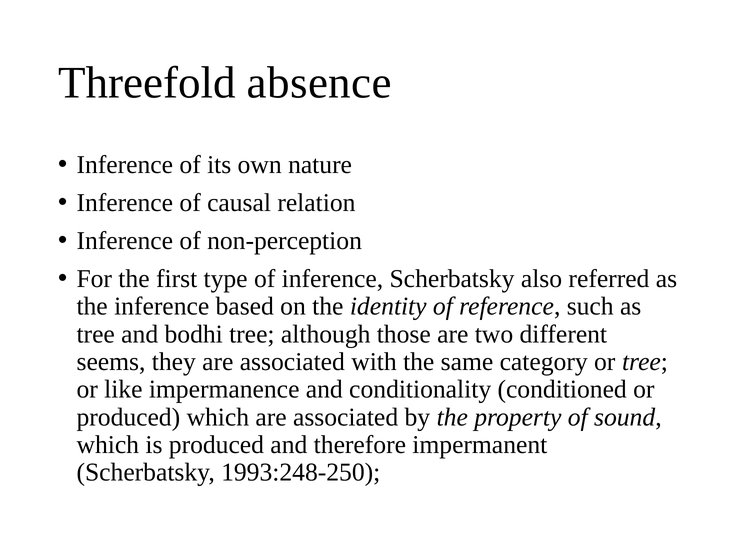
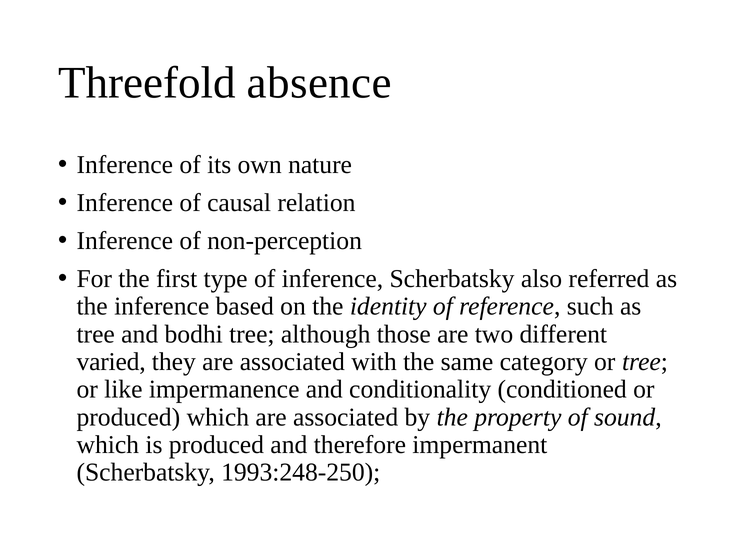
seems: seems -> varied
